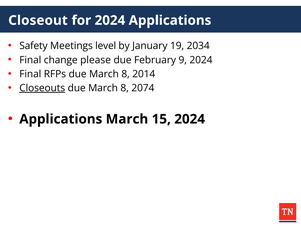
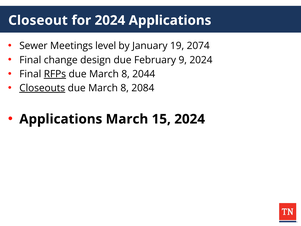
Safety: Safety -> Sewer
2034: 2034 -> 2074
please: please -> design
RFPs underline: none -> present
2014: 2014 -> 2044
2074: 2074 -> 2084
